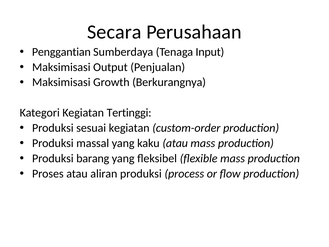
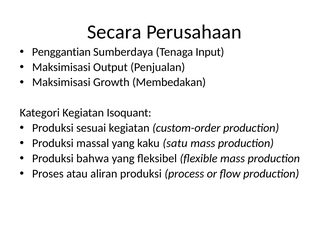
Berkurangnya: Berkurangnya -> Membedakan
Tertinggi: Tertinggi -> Isoquant
kaku atau: atau -> satu
barang: barang -> bahwa
